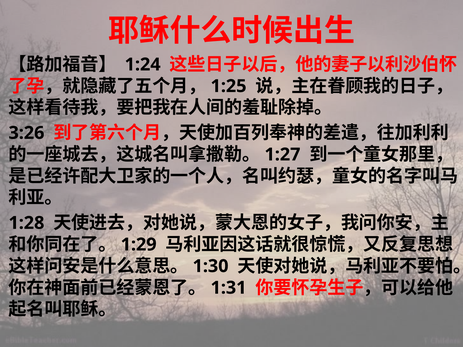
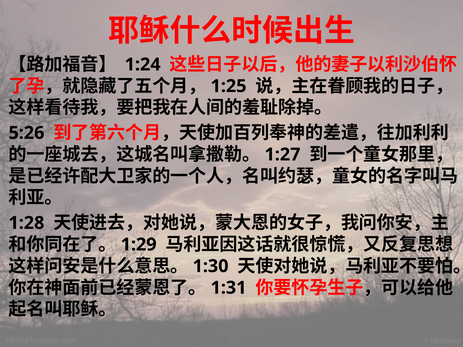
3:26: 3:26 -> 5:26
